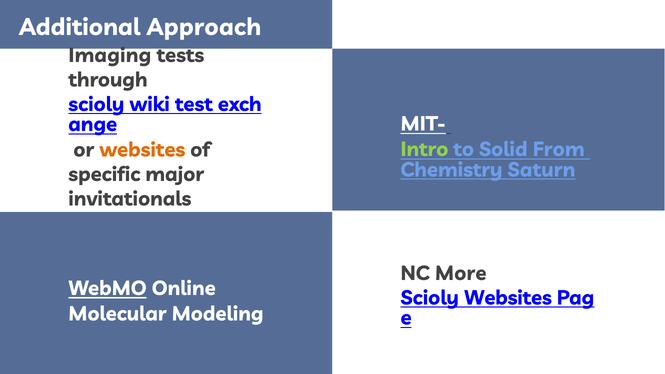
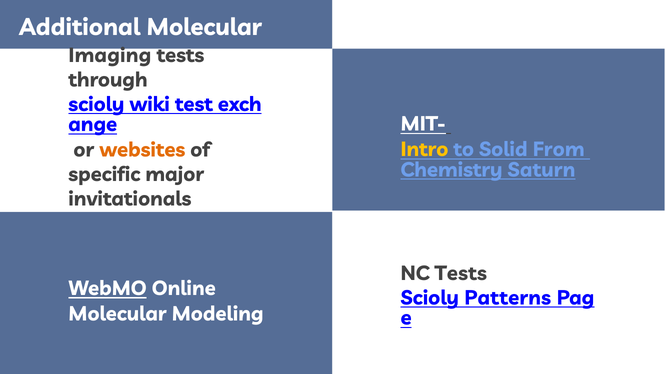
Additional Approach: Approach -> Molecular
Intro colour: light green -> yellow
NC More: More -> Tests
Scioly Websites: Websites -> Patterns
